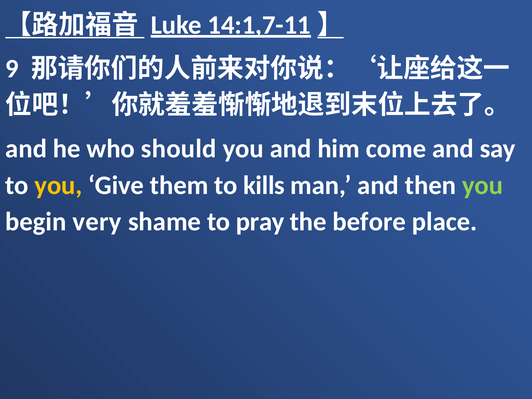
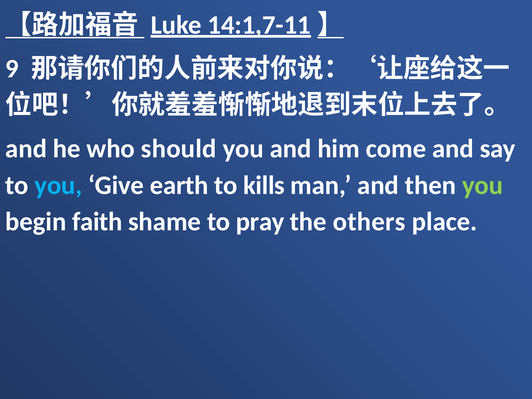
you at (58, 185) colour: yellow -> light blue
them: them -> earth
very: very -> faith
before: before -> others
